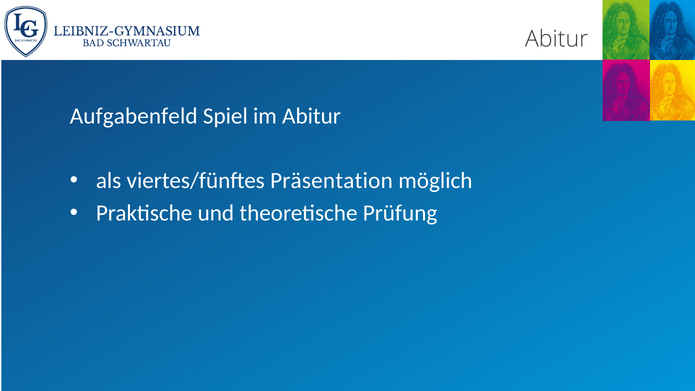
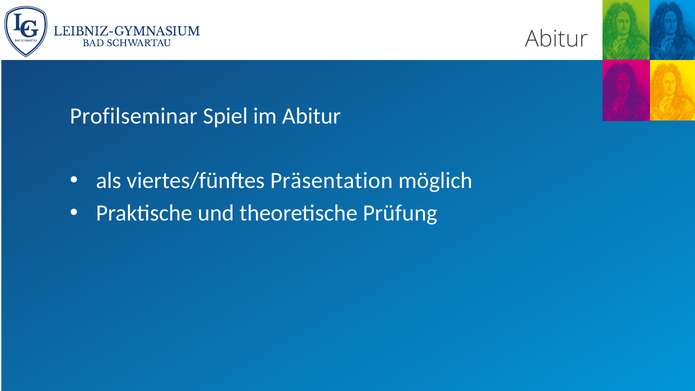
Aufgabenfeld: Aufgabenfeld -> Profilseminar
